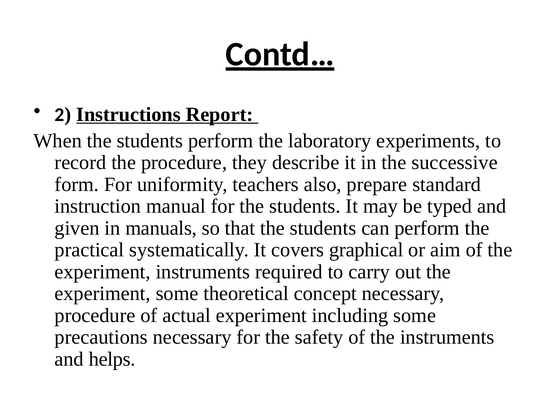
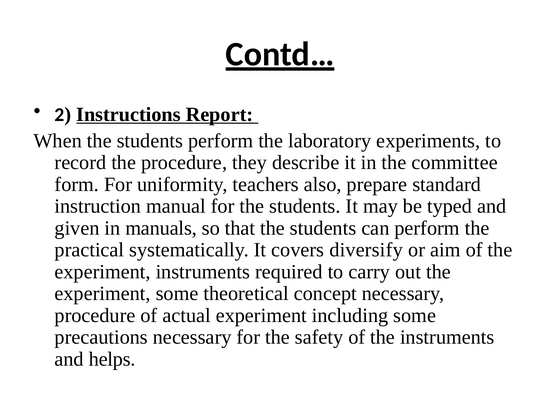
successive: successive -> committee
graphical: graphical -> diversify
